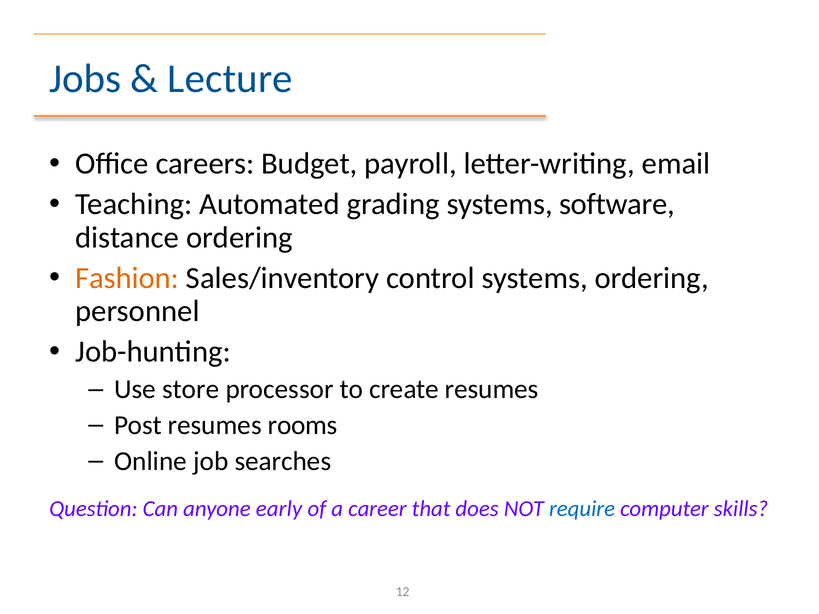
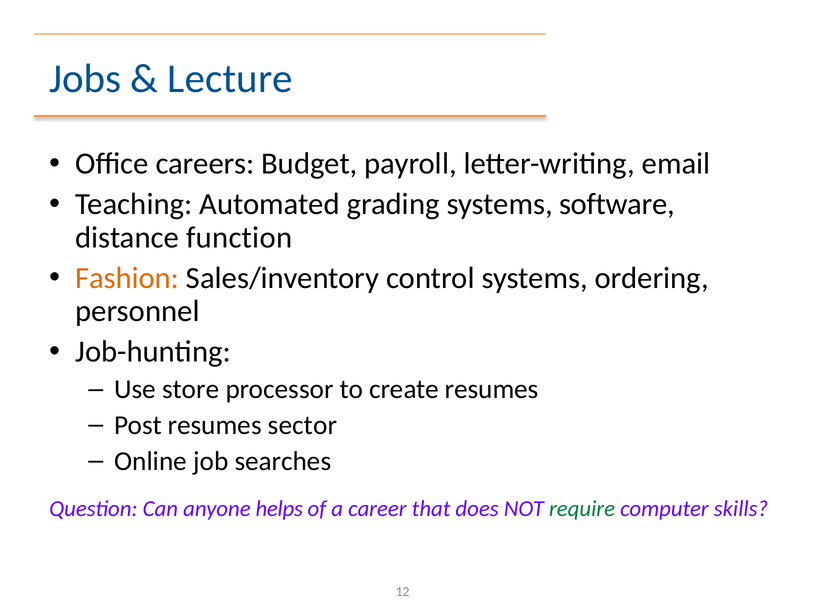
distance ordering: ordering -> function
rooms: rooms -> sector
early: early -> helps
require colour: blue -> green
